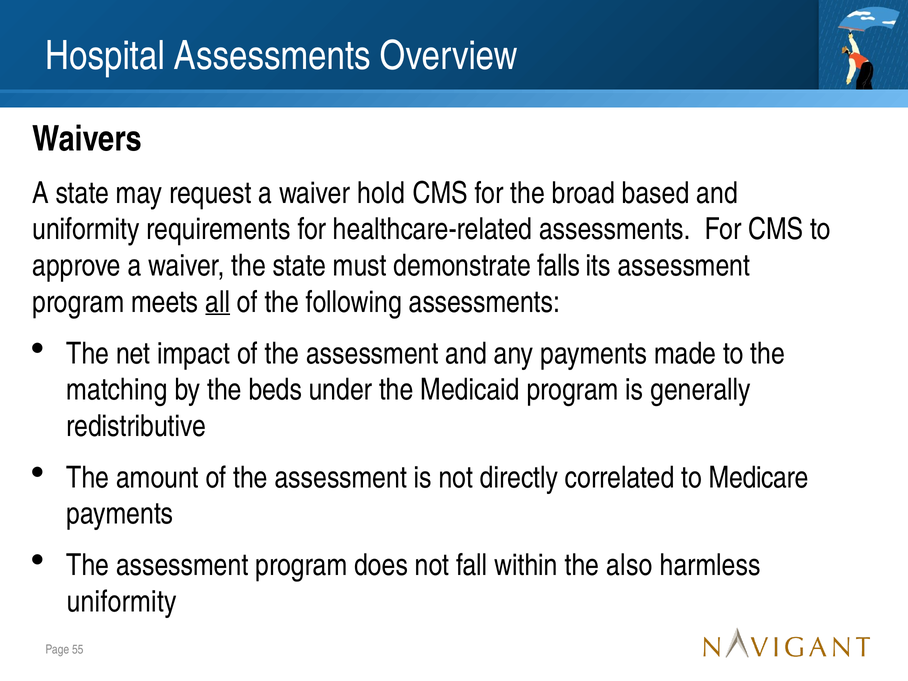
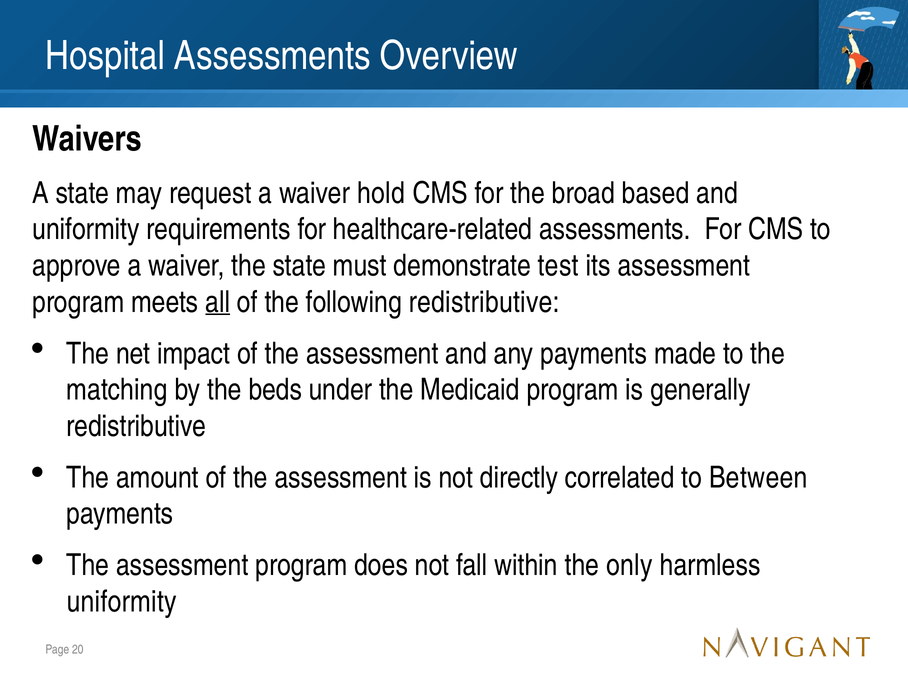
falls: falls -> test
following assessments: assessments -> redistributive
Medicare: Medicare -> Between
also: also -> only
55: 55 -> 20
